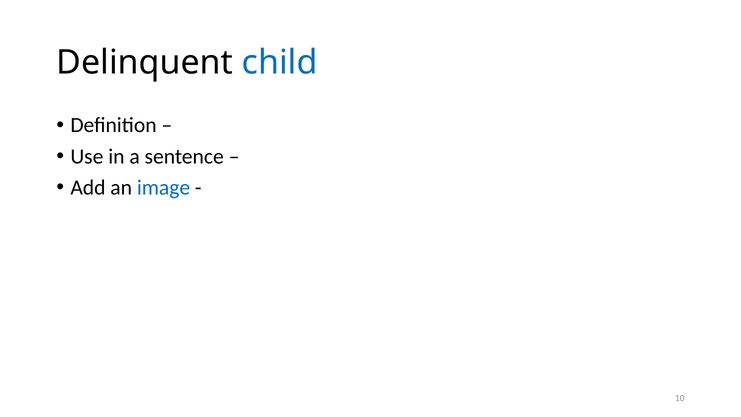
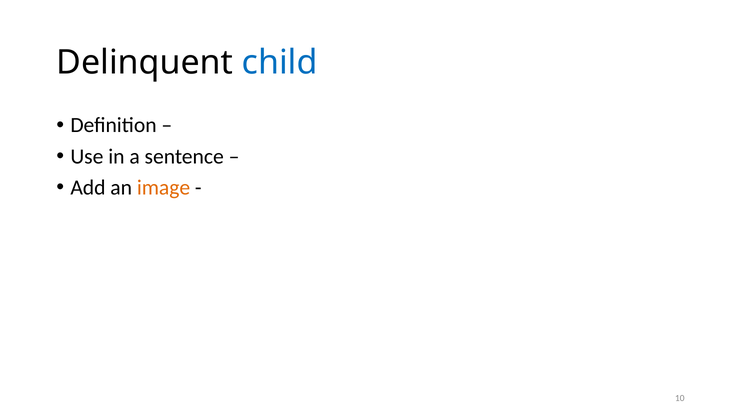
image colour: blue -> orange
